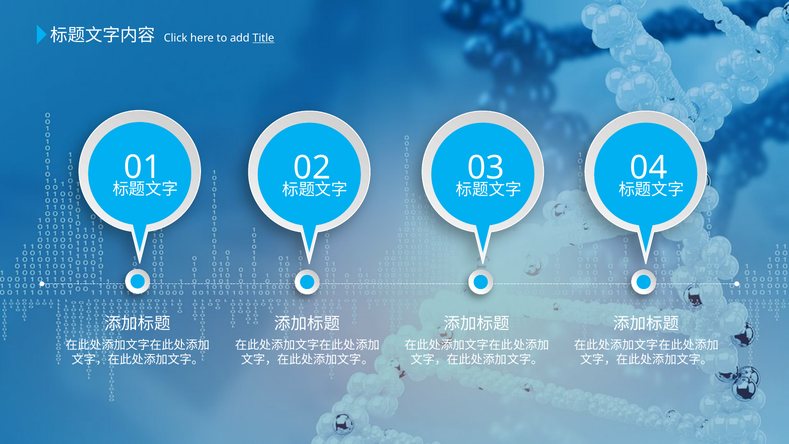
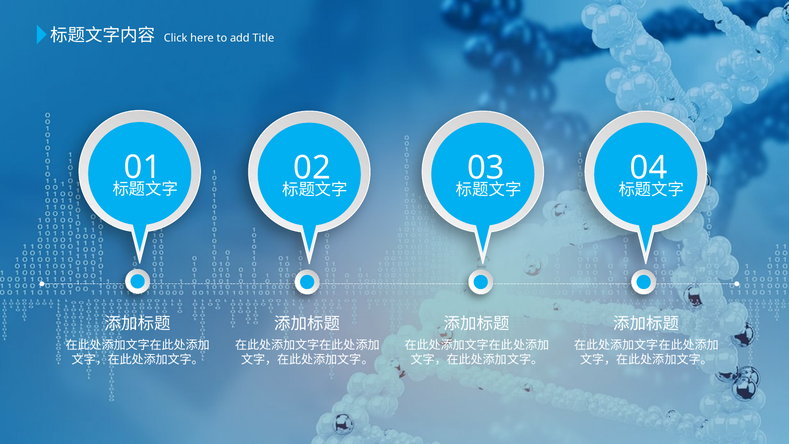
Title underline: present -> none
